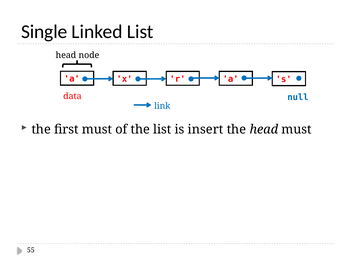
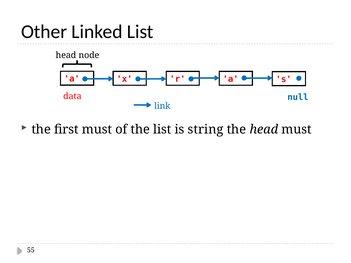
Single: Single -> Other
insert: insert -> string
